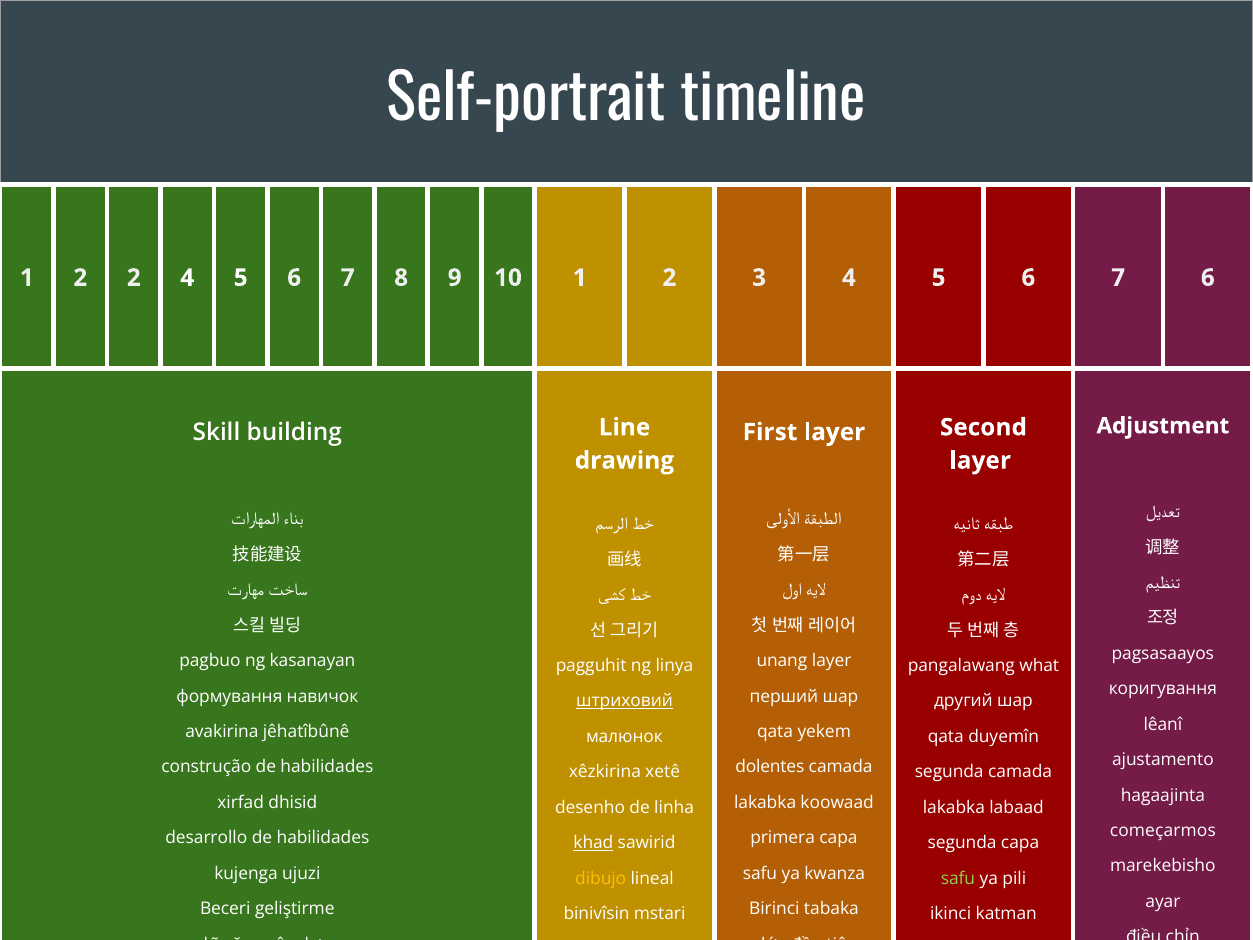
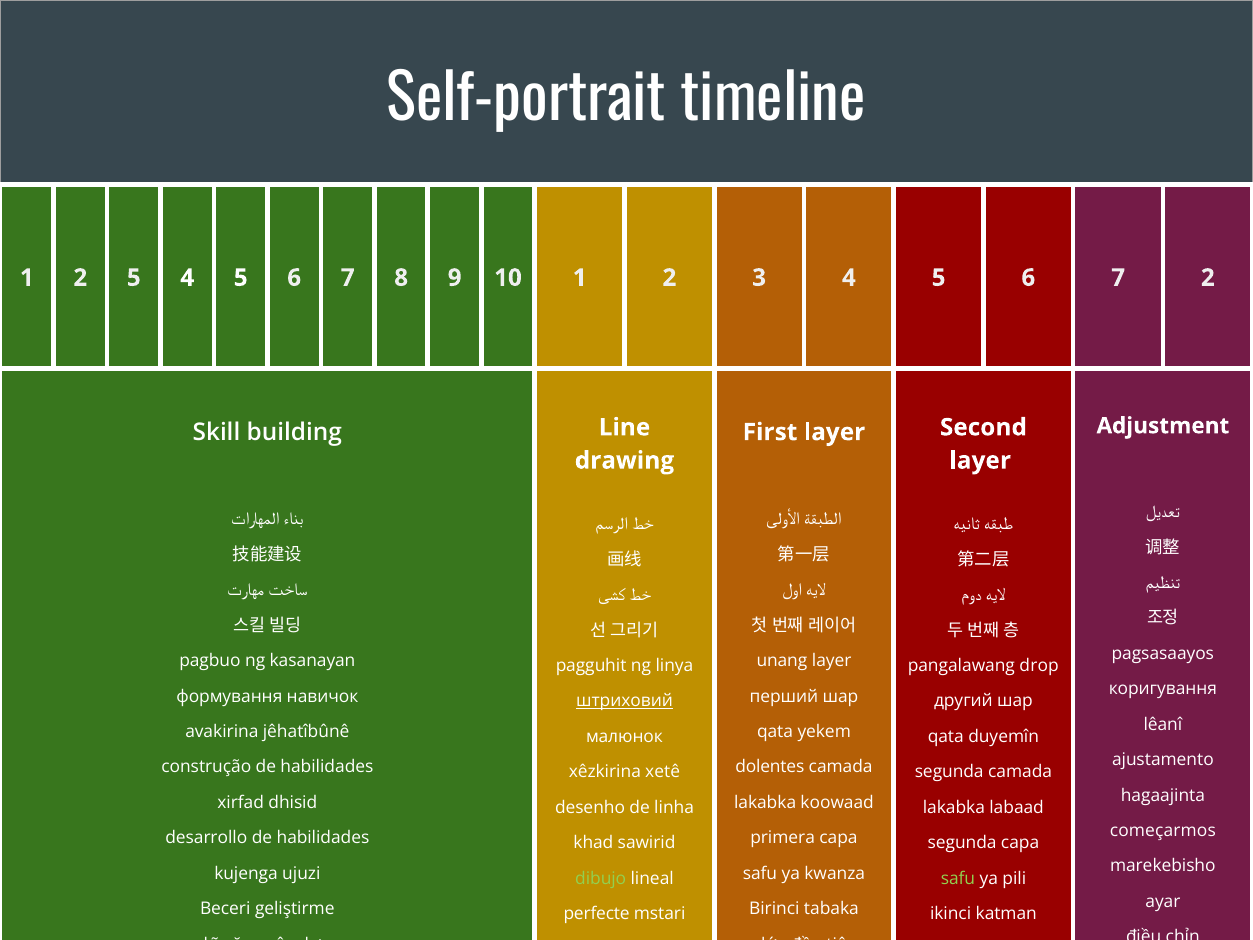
2 2: 2 -> 5
7 6: 6 -> 2
what: what -> drop
khad underline: present -> none
dibujo colour: yellow -> light green
binivîsin: binivîsin -> perfecte
